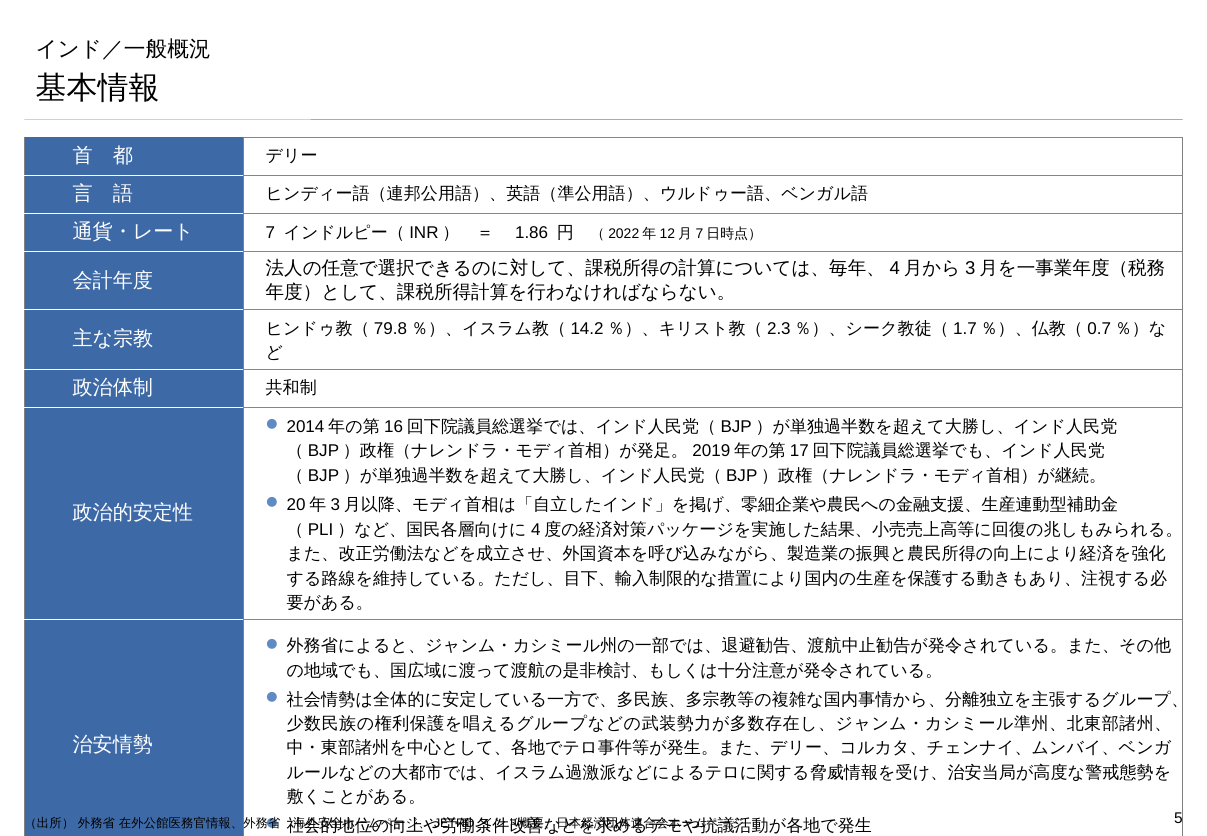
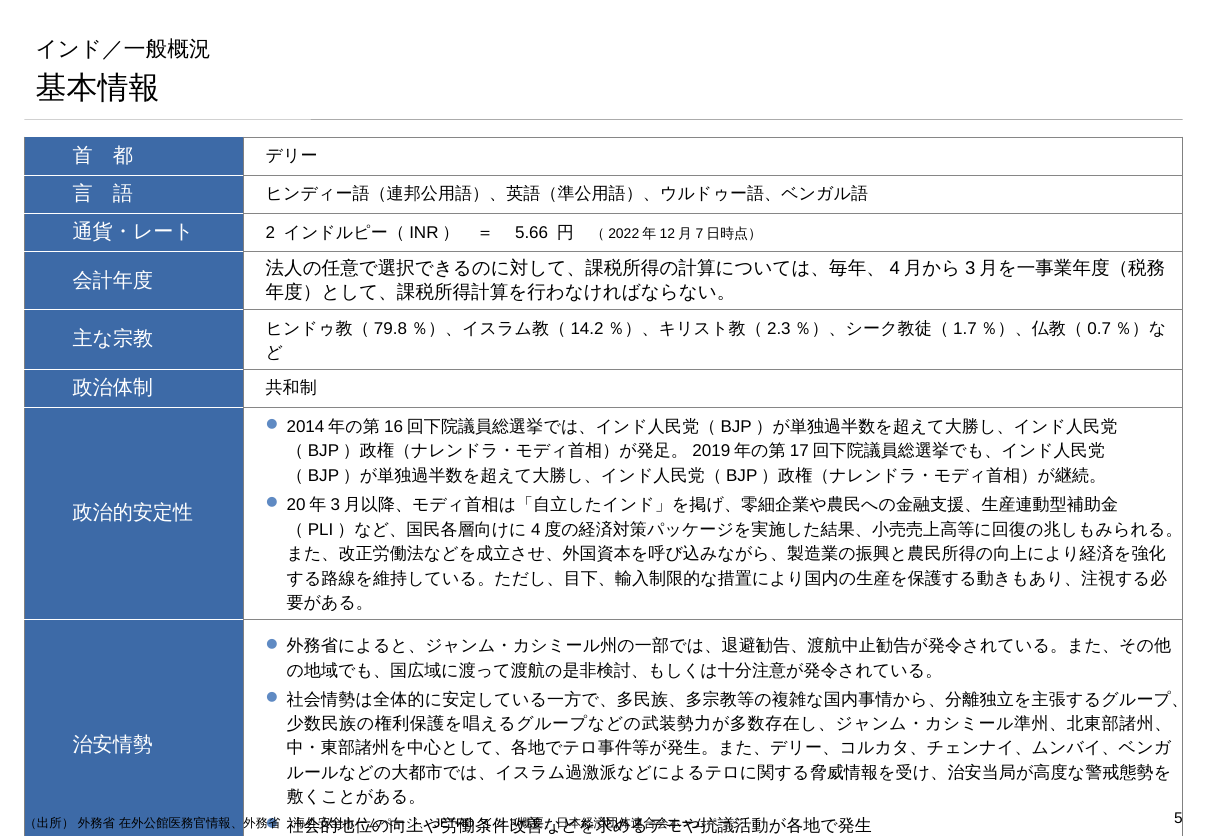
7: 7 -> 2
1.86: 1.86 -> 5.66
